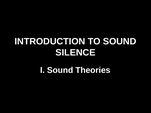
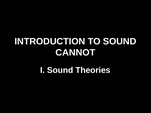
SILENCE: SILENCE -> CANNOT
